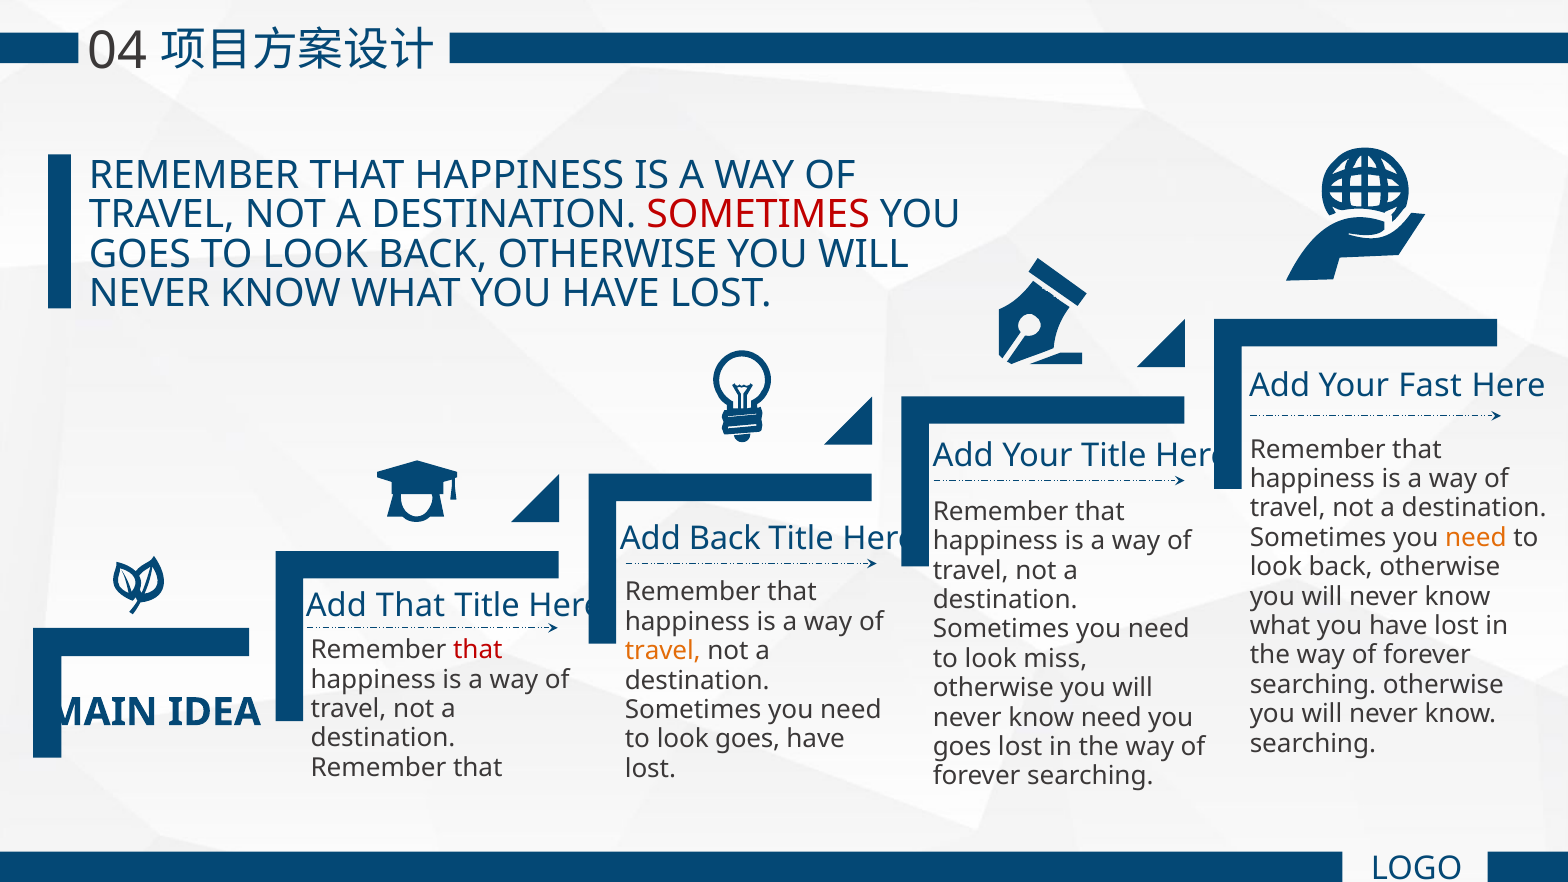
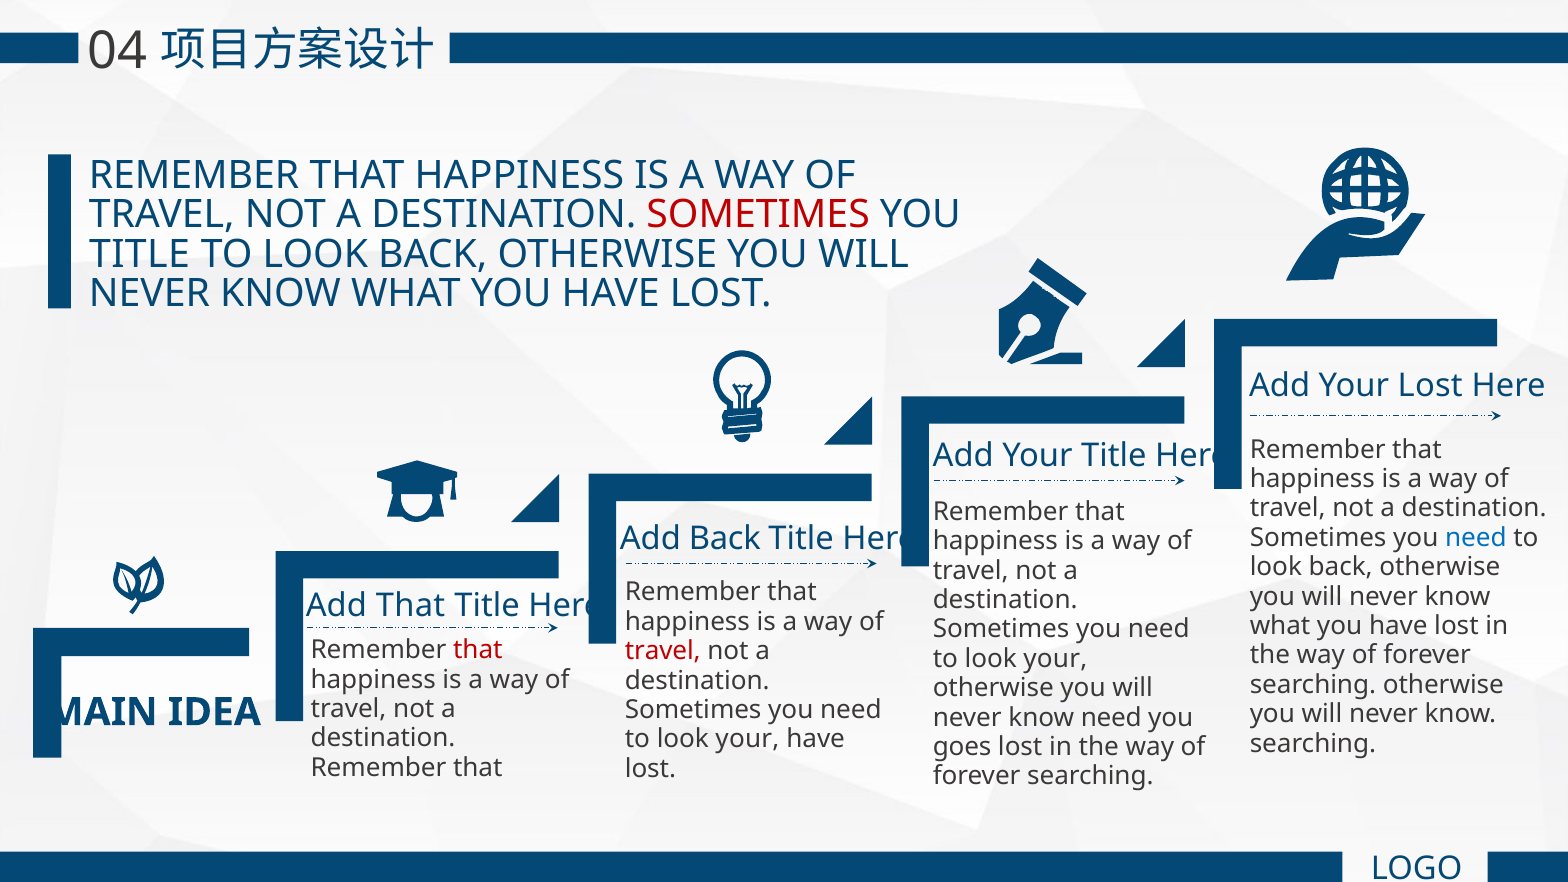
GOES at (140, 254): GOES -> TITLE
Your Fast: Fast -> Lost
need at (1476, 538) colour: orange -> blue
travel at (663, 651) colour: orange -> red
miss at (1055, 659): miss -> your
goes at (748, 739): goes -> your
